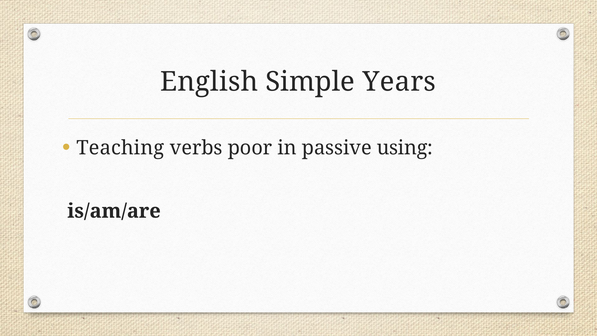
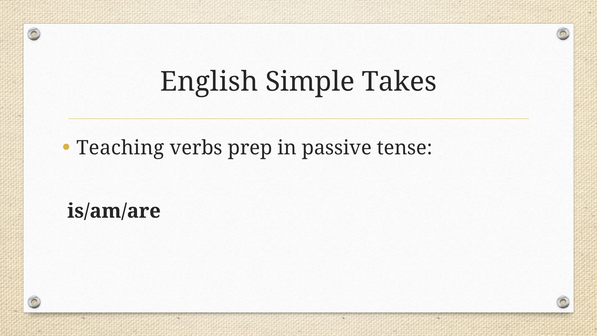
Years: Years -> Takes
poor: poor -> prep
using: using -> tense
